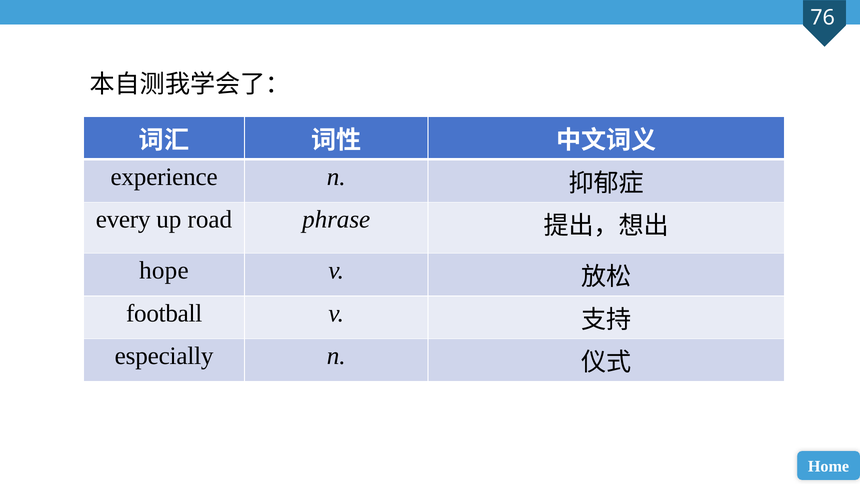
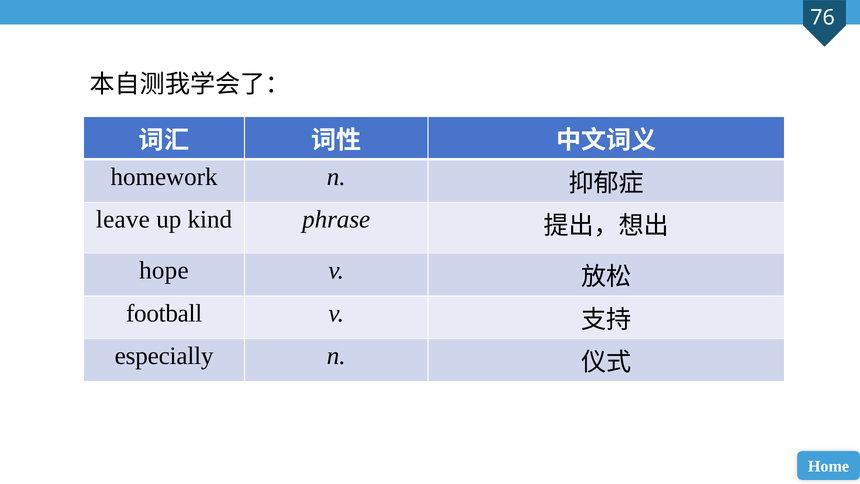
experience: experience -> homework
every: every -> leave
road: road -> kind
